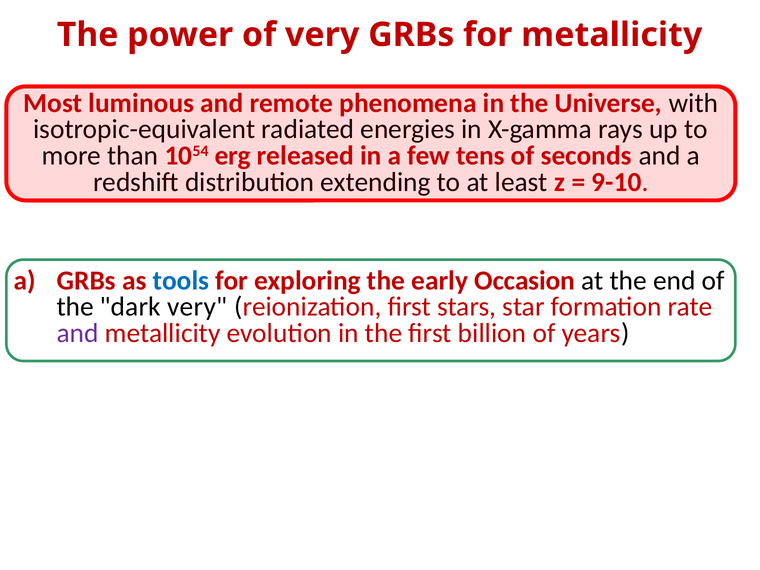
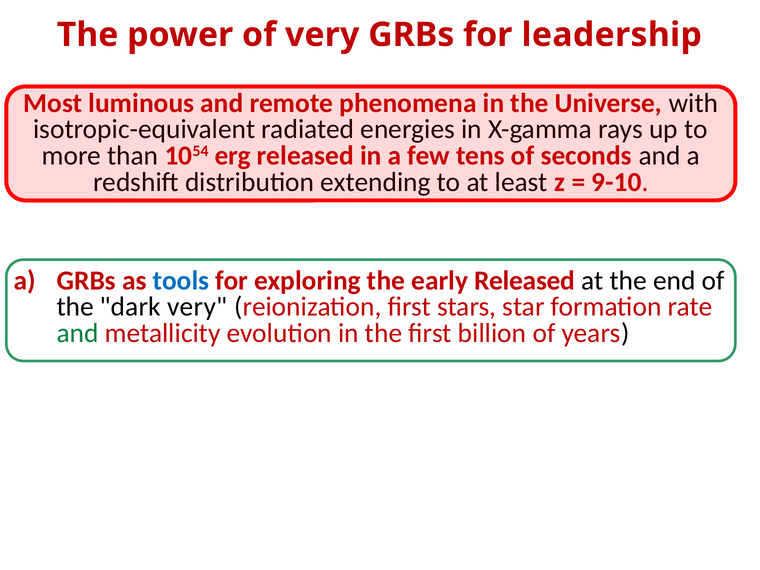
for metallicity: metallicity -> leadership
early Occasion: Occasion -> Released
and at (78, 333) colour: purple -> green
